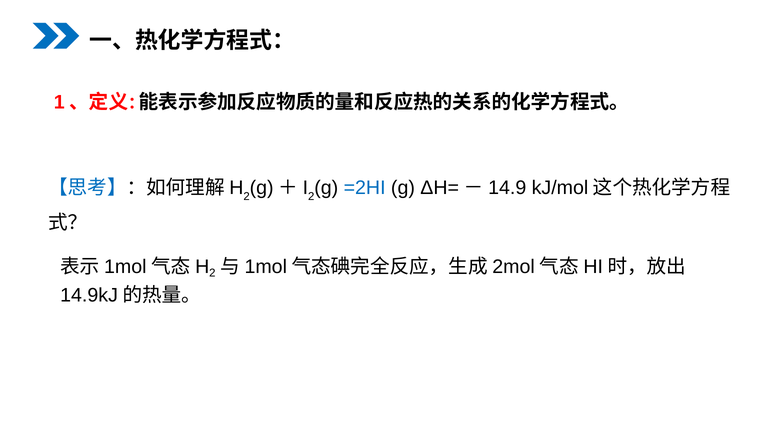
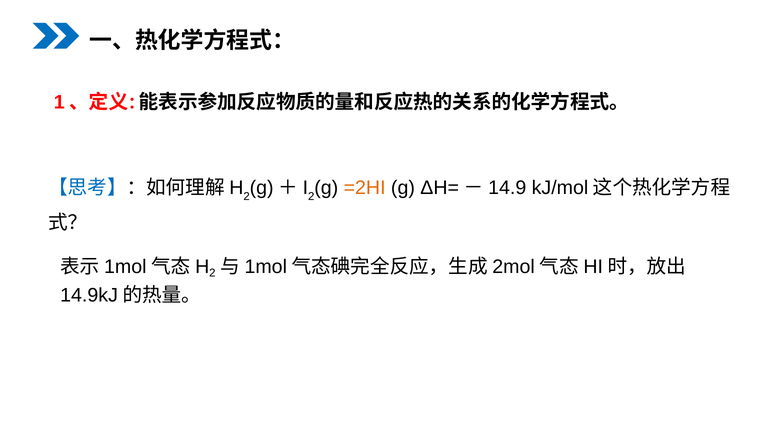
=2HI colour: blue -> orange
